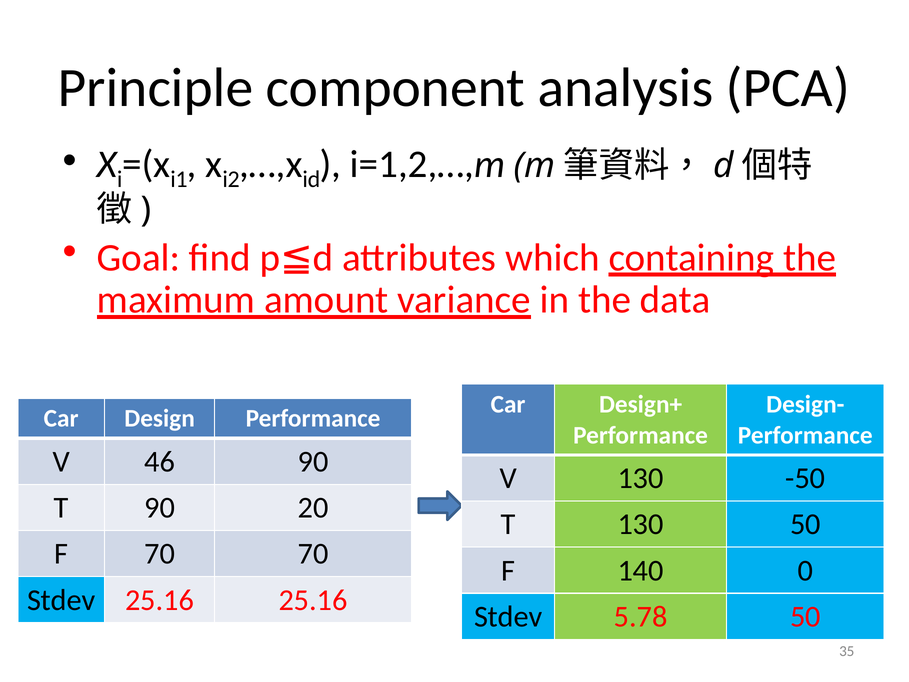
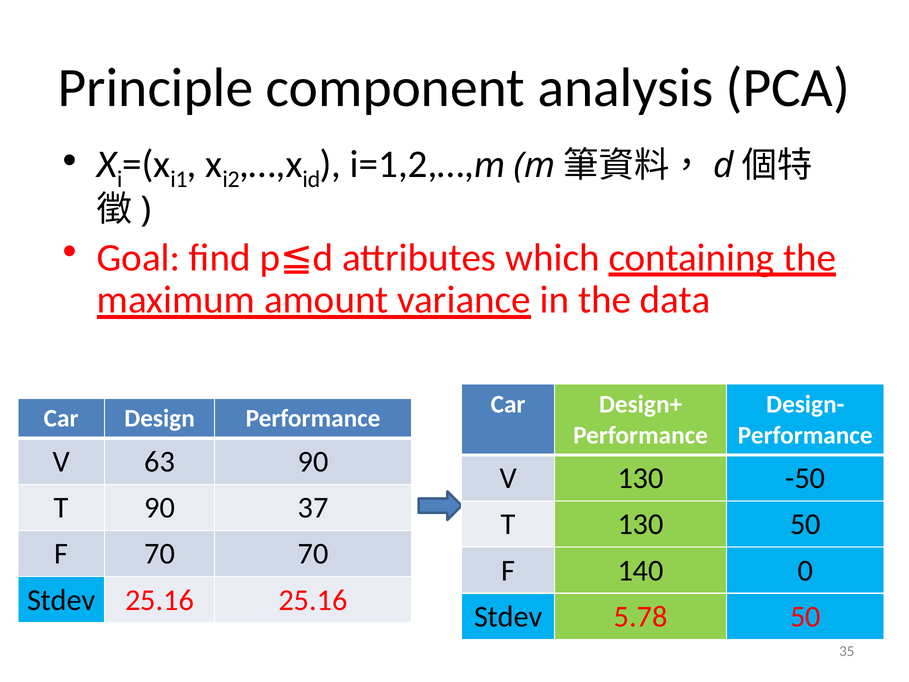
46: 46 -> 63
20: 20 -> 37
